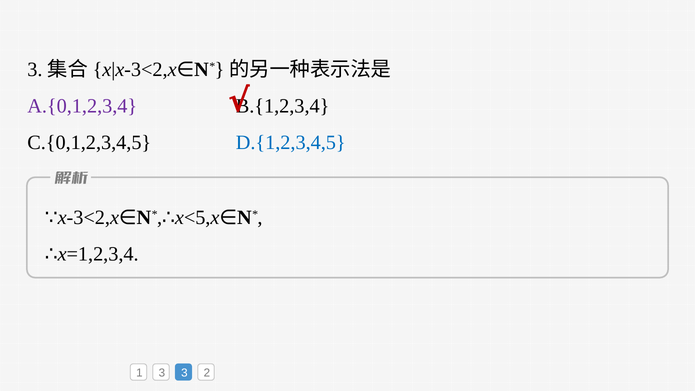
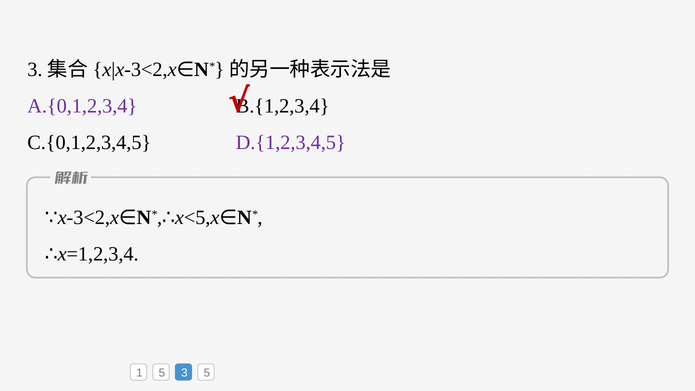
D.{1,2,3,4,5 colour: blue -> purple
1 3: 3 -> 5
3 2: 2 -> 5
